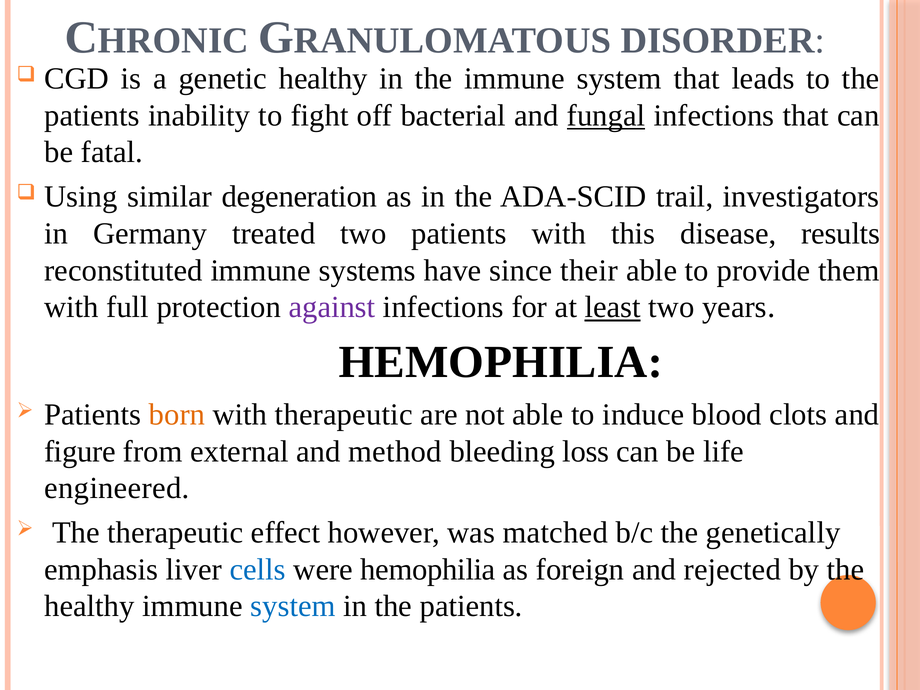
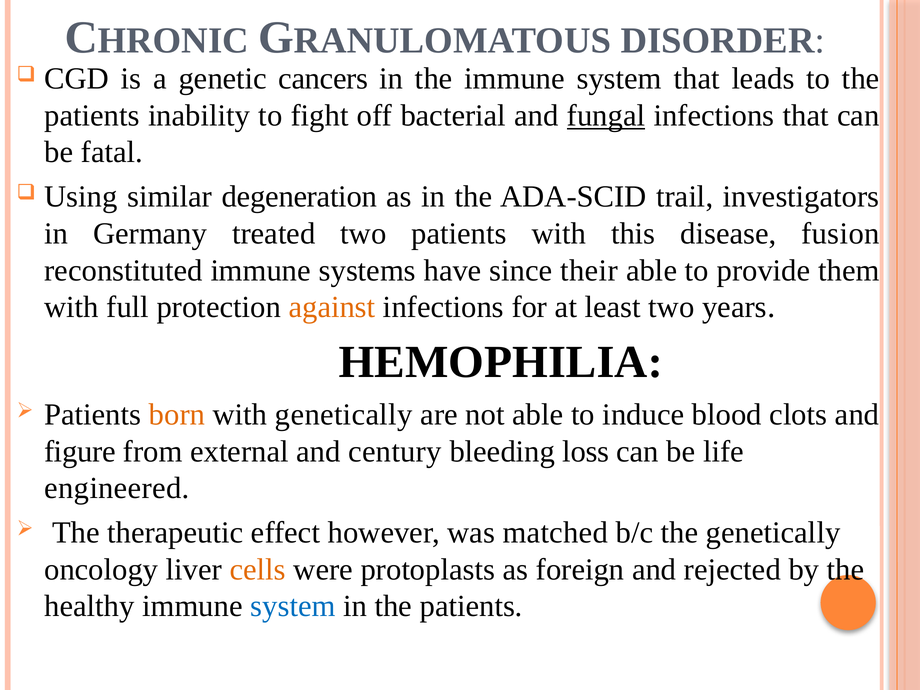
genetic healthy: healthy -> cancers
results: results -> fusion
against colour: purple -> orange
least underline: present -> none
with therapeutic: therapeutic -> genetically
method: method -> century
emphasis: emphasis -> oncology
cells colour: blue -> orange
were hemophilia: hemophilia -> protoplasts
